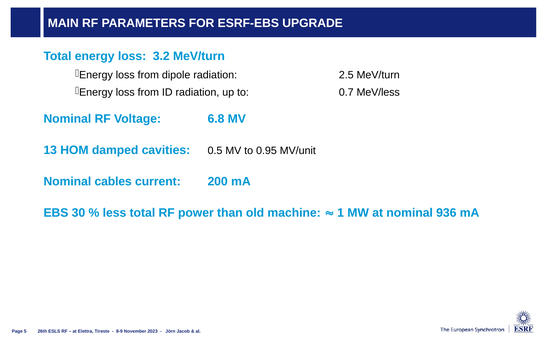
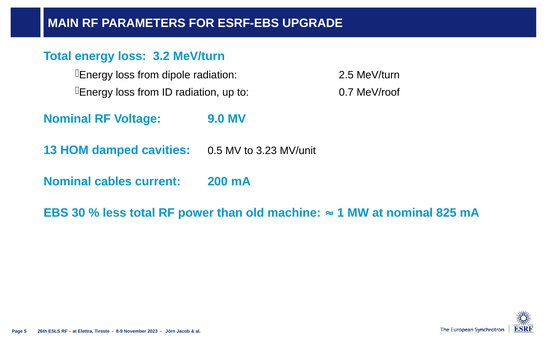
MeV/less: MeV/less -> MeV/roof
6.8: 6.8 -> 9.0
0.95: 0.95 -> 3.23
936: 936 -> 825
